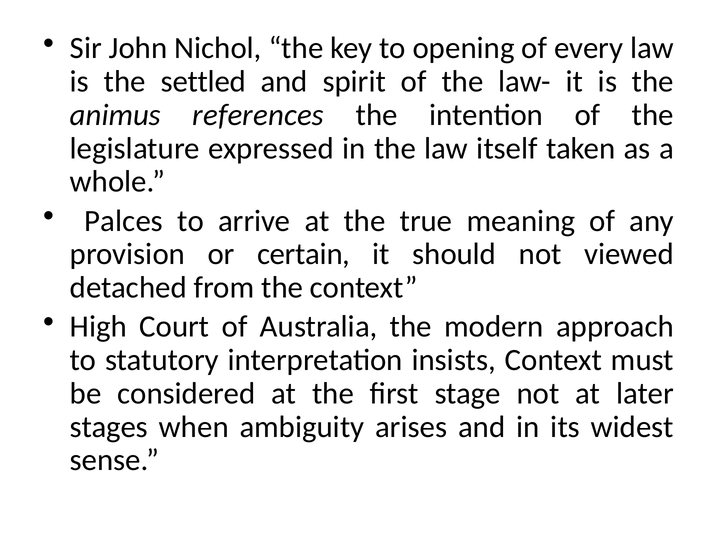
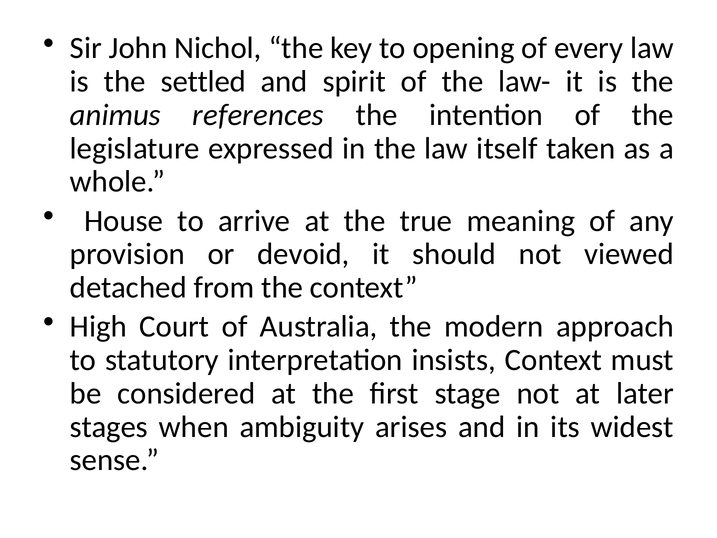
Palces: Palces -> House
certain: certain -> devoid
